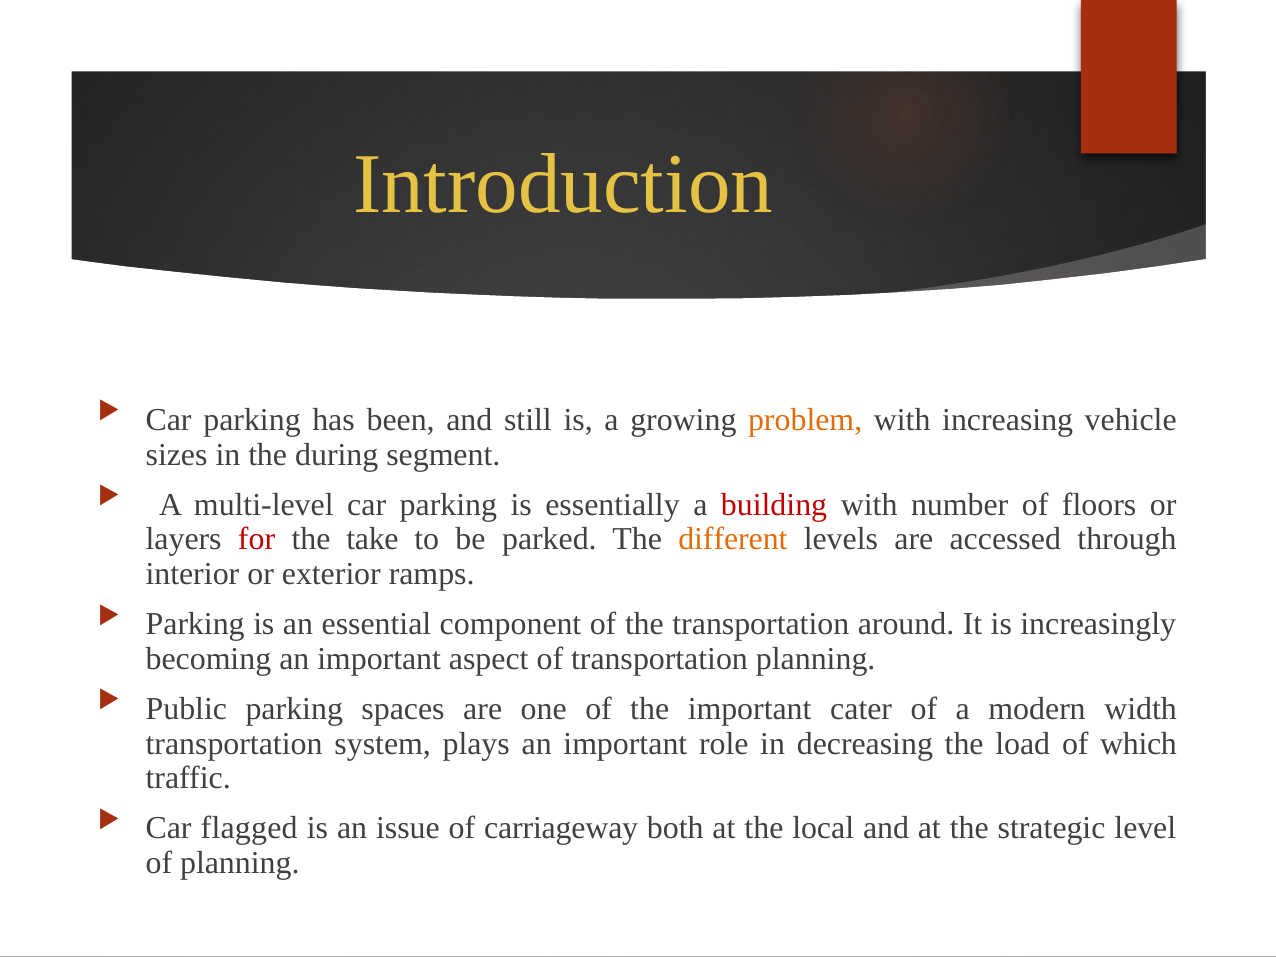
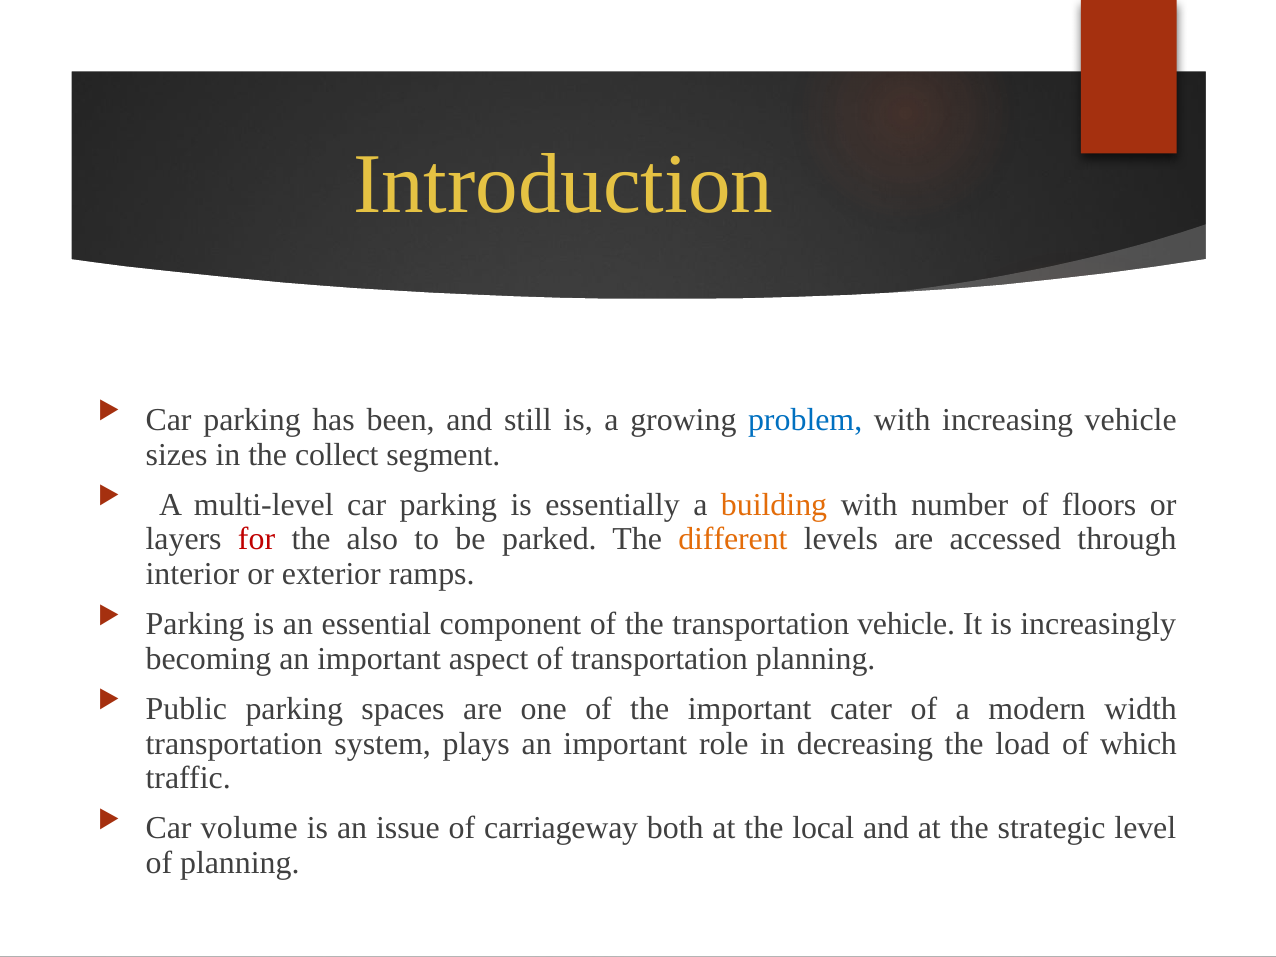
problem colour: orange -> blue
during: during -> collect
building colour: red -> orange
take: take -> also
transportation around: around -> vehicle
flagged: flagged -> volume
